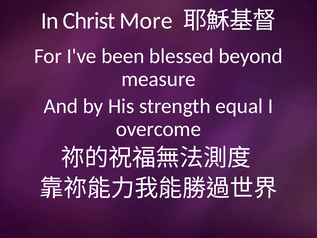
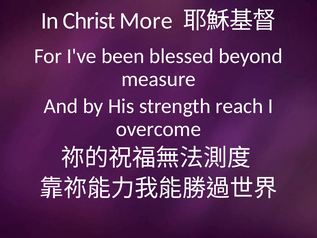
equal: equal -> reach
